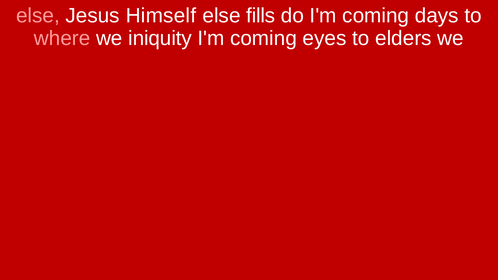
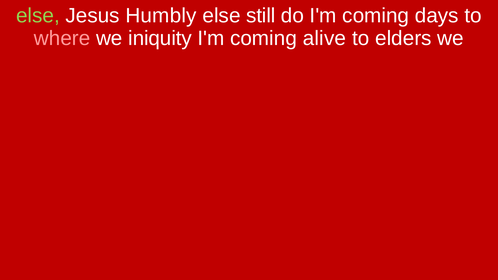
else at (38, 16) colour: pink -> light green
Himself: Himself -> Humbly
fills: fills -> still
eyes: eyes -> alive
